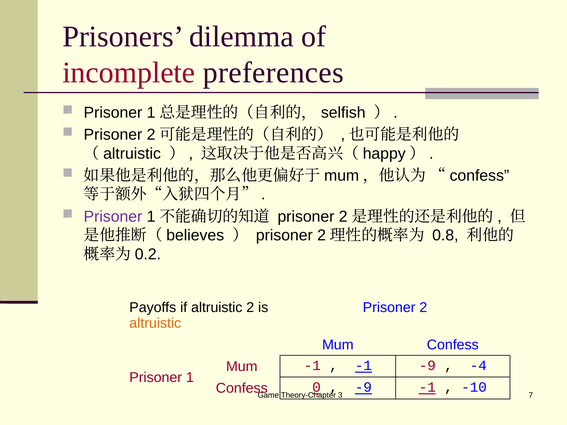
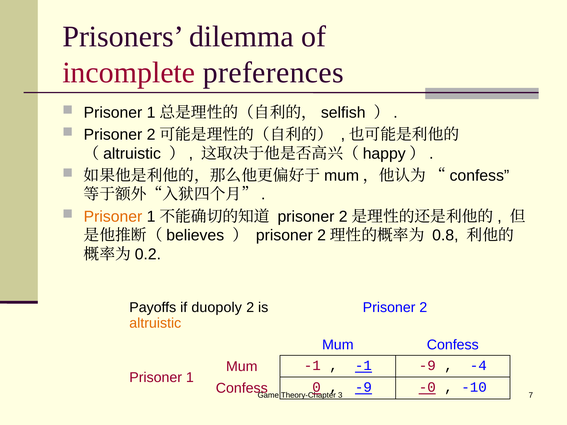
Prisoner at (113, 217) colour: purple -> orange
if altruistic: altruistic -> duopoly
-9 -1: -1 -> -0
